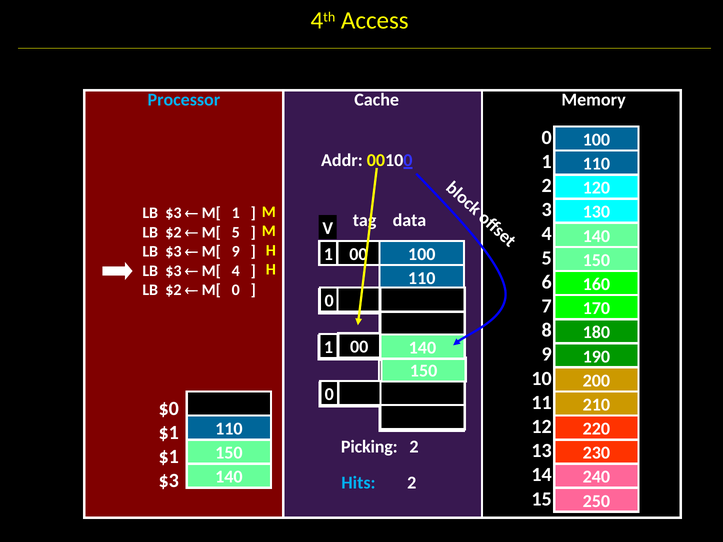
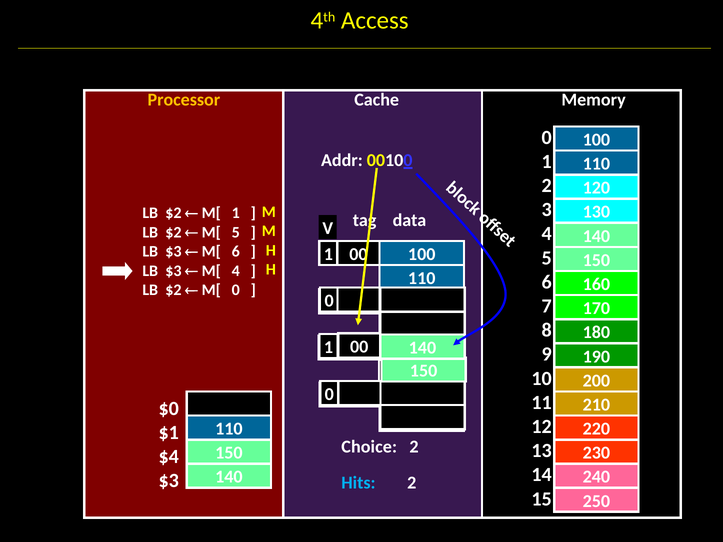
Processor colour: light blue -> yellow
$3 at (173, 213): $3 -> $2
M[ 9: 9 -> 6
Picking: Picking -> Choice
$1 at (169, 457): $1 -> $4
